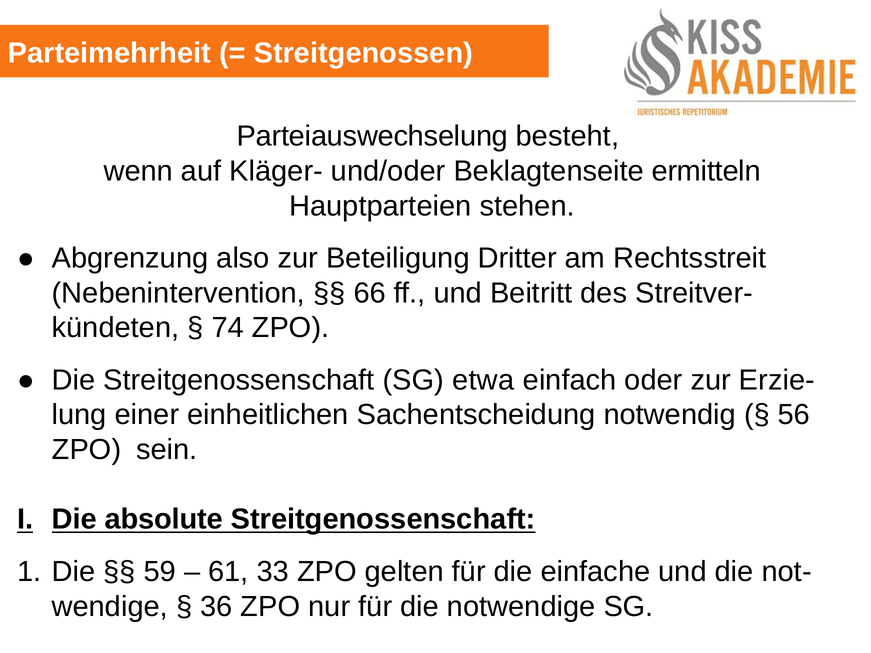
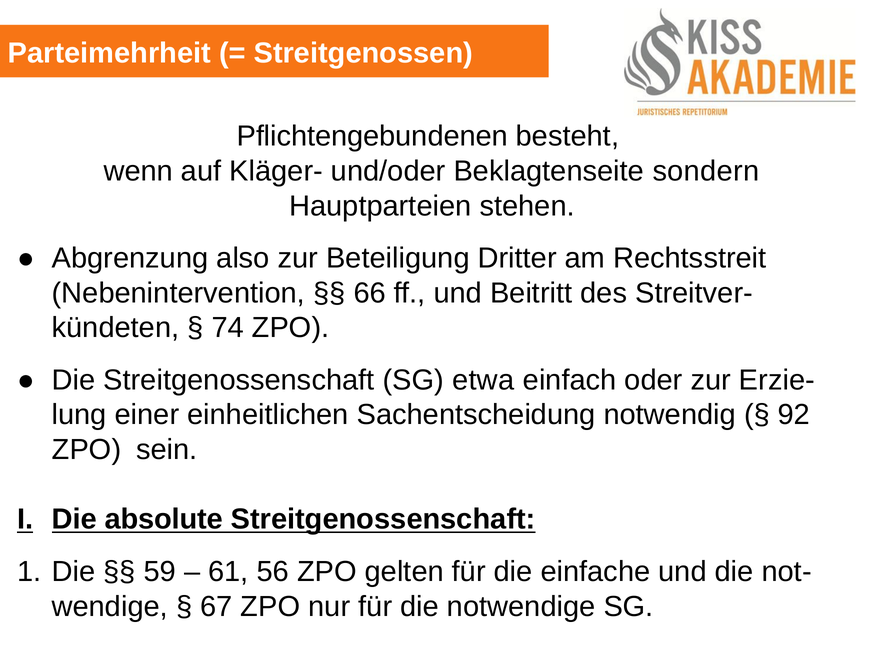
Parteiauswechselung: Parteiauswechselung -> Pflichtengebundenen
ermitteln: ermitteln -> sondern
56: 56 -> 92
33: 33 -> 56
36: 36 -> 67
